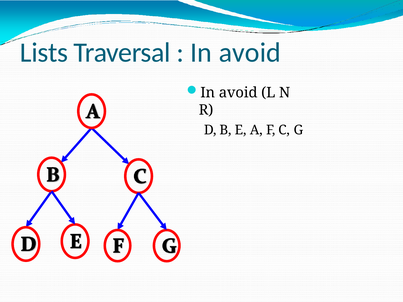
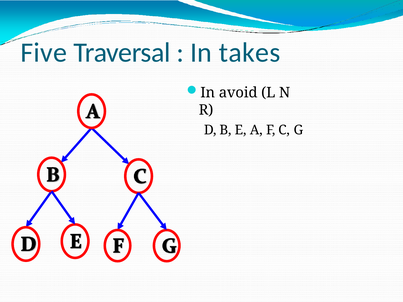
Lists: Lists -> Five
avoid at (250, 53): avoid -> takes
